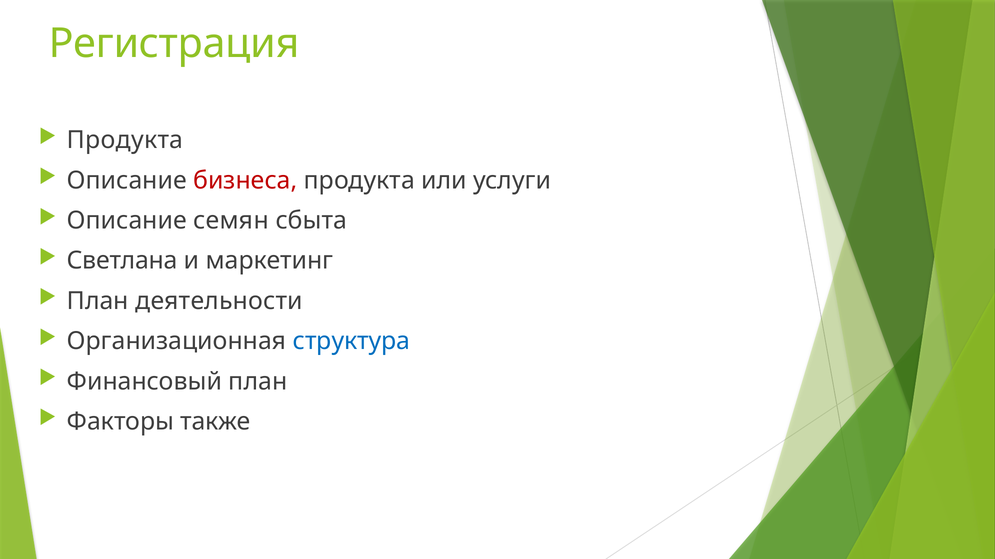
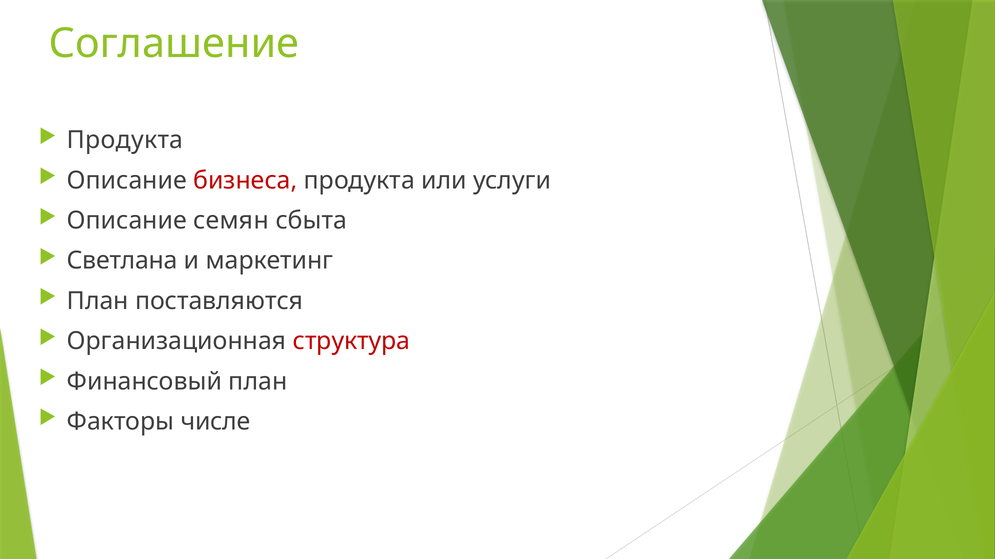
Регистрация: Регистрация -> Соглашение
деятельности: деятельности -> поставляются
структура colour: blue -> red
также: также -> числе
